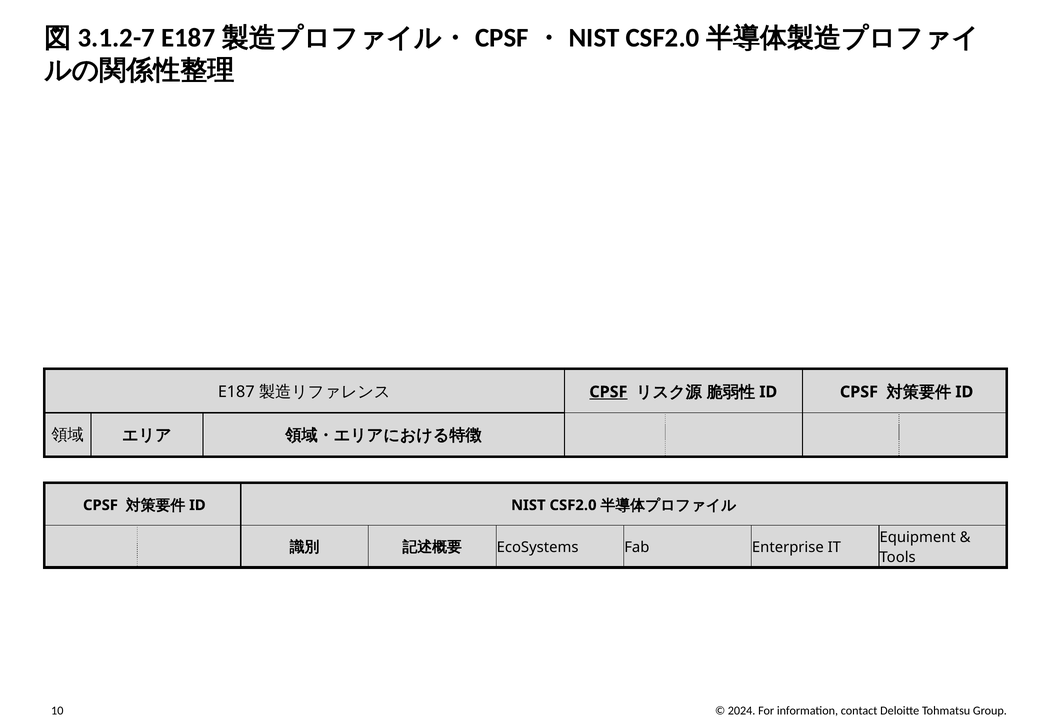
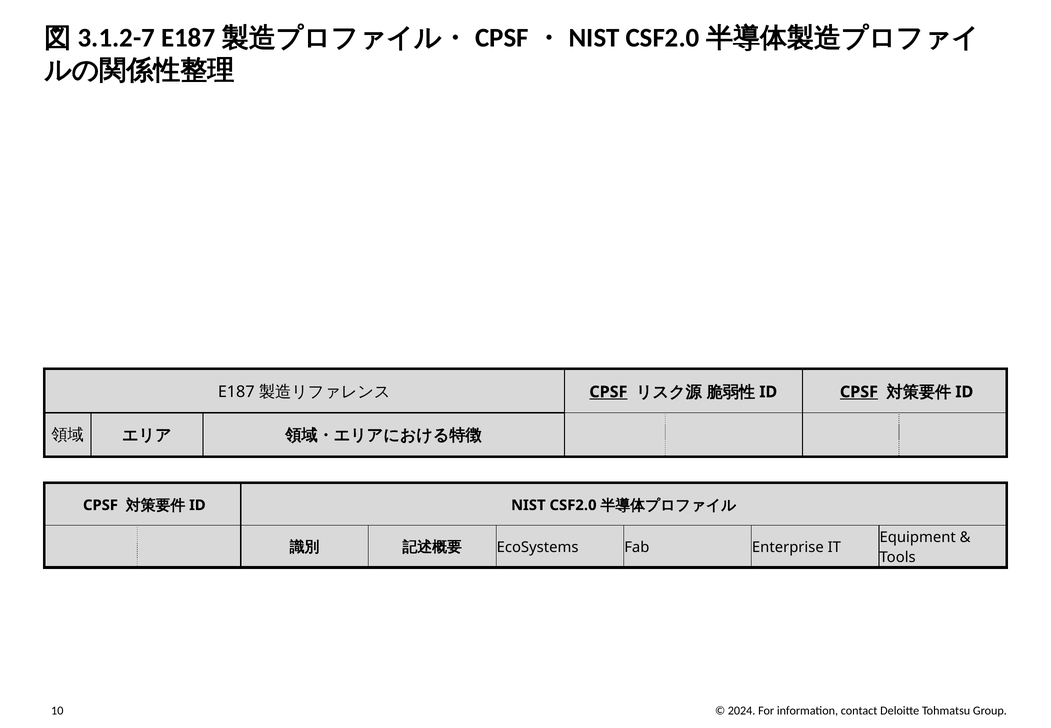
CPSF at (859, 392) underline: none -> present
